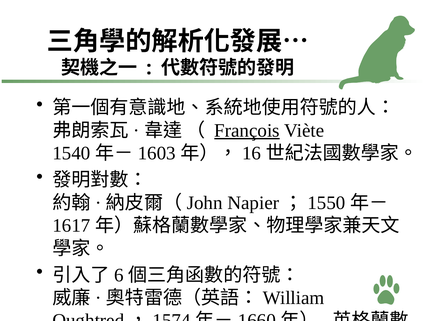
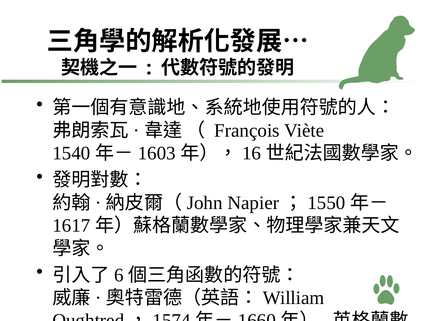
François underline: present -> none
